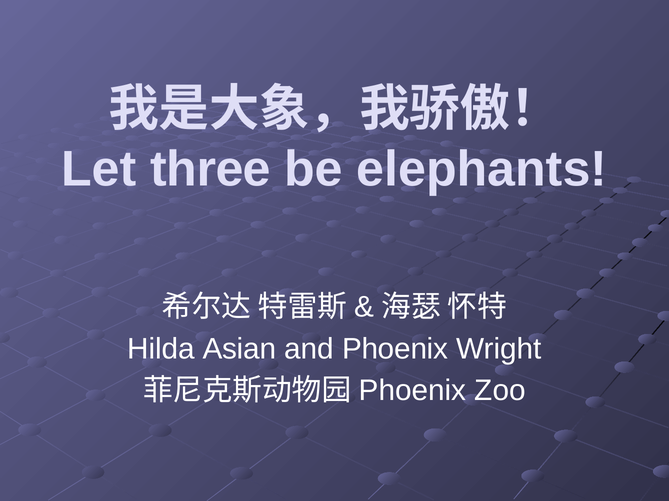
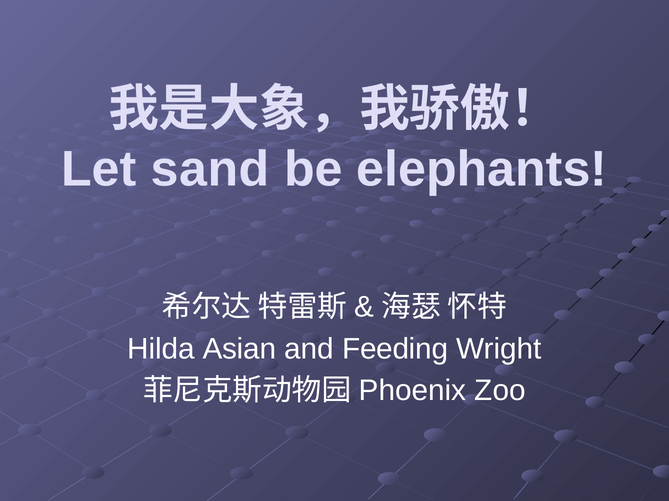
three: three -> sand
and Phoenix: Phoenix -> Feeding
